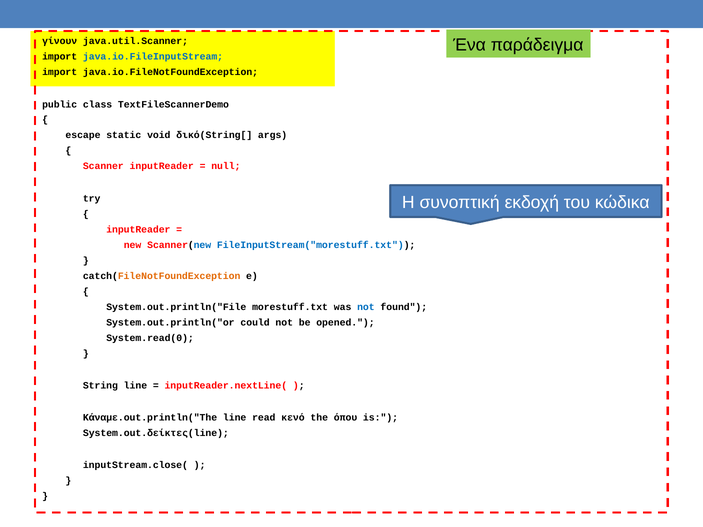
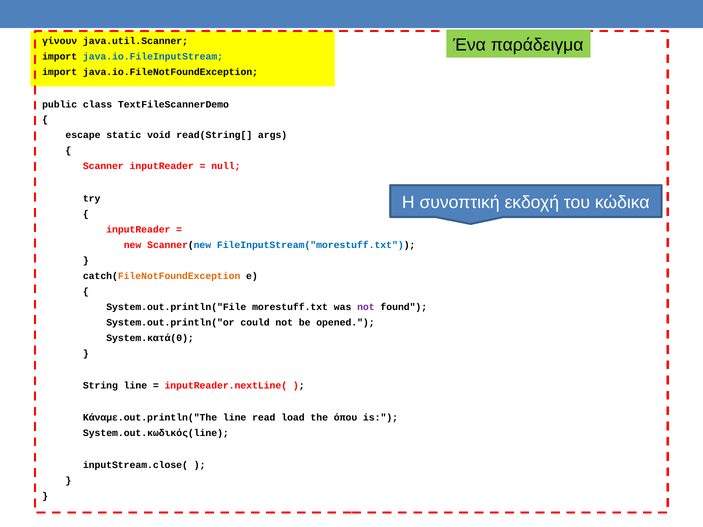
δικό(String[: δικό(String[ -> read(String[
not at (366, 307) colour: blue -> purple
System.read(0: System.read(0 -> System.κατά(0
κενό: κενό -> load
System.out.δείκτες(line: System.out.δείκτες(line -> System.out.κωδικός(line
